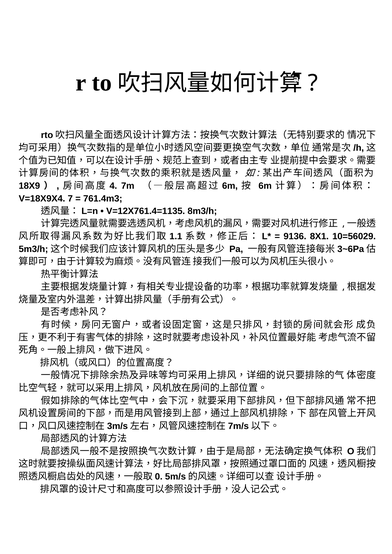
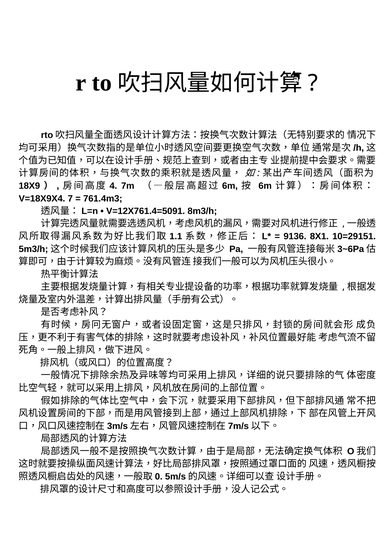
V=12X761.4=1135: V=12X761.4=1135 -> V=12X761.4=5091
10=56029: 10=56029 -> 10=29151
